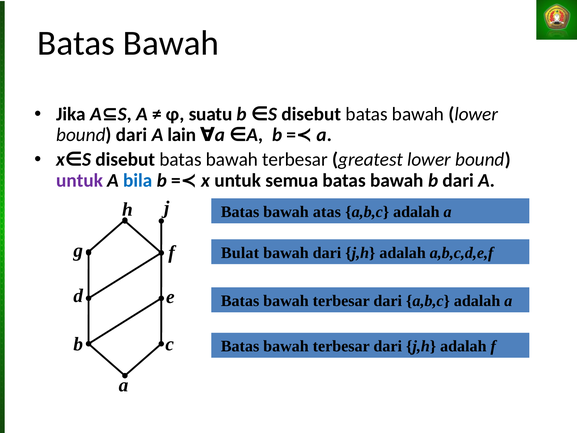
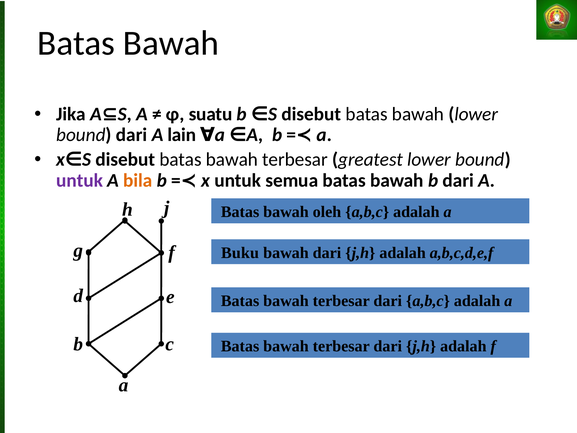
bila colour: blue -> orange
atas: atas -> oleh
Bulat: Bulat -> Buku
